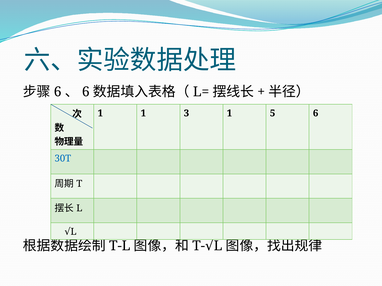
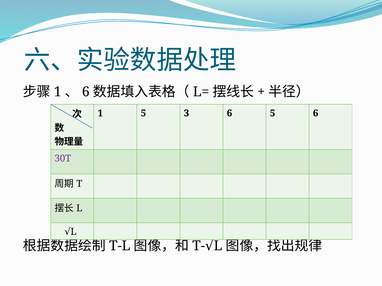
6 at (58, 92): 6 -> 1
1 1: 1 -> 5
3 1: 1 -> 6
30T colour: blue -> purple
